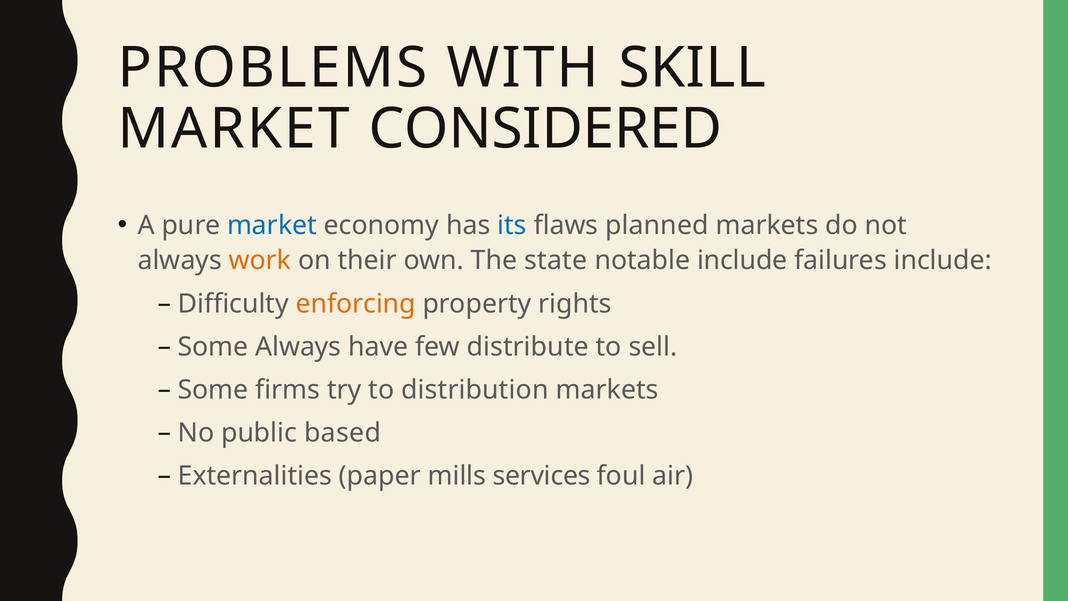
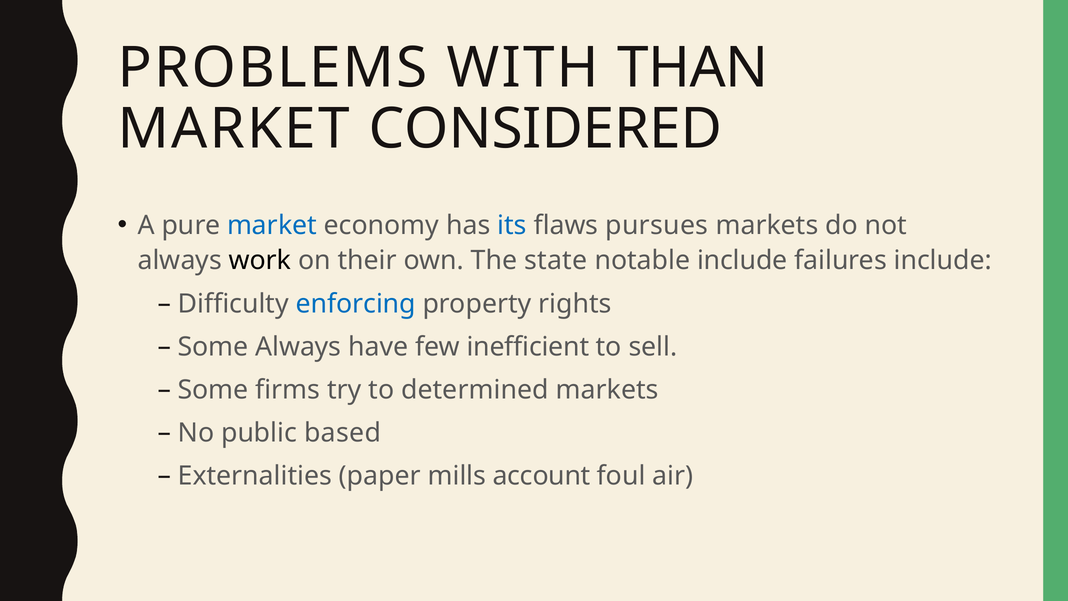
SKILL: SKILL -> THAN
planned: planned -> pursues
work colour: orange -> black
enforcing colour: orange -> blue
distribute: distribute -> inefficient
distribution: distribution -> determined
services: services -> account
